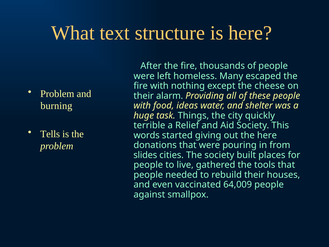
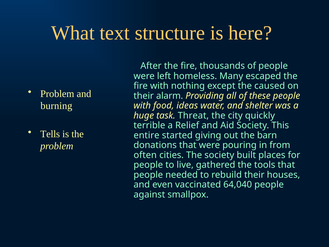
cheese: cheese -> caused
Things: Things -> Threat
words: words -> entire
the here: here -> barn
slides: slides -> often
64,009: 64,009 -> 64,040
